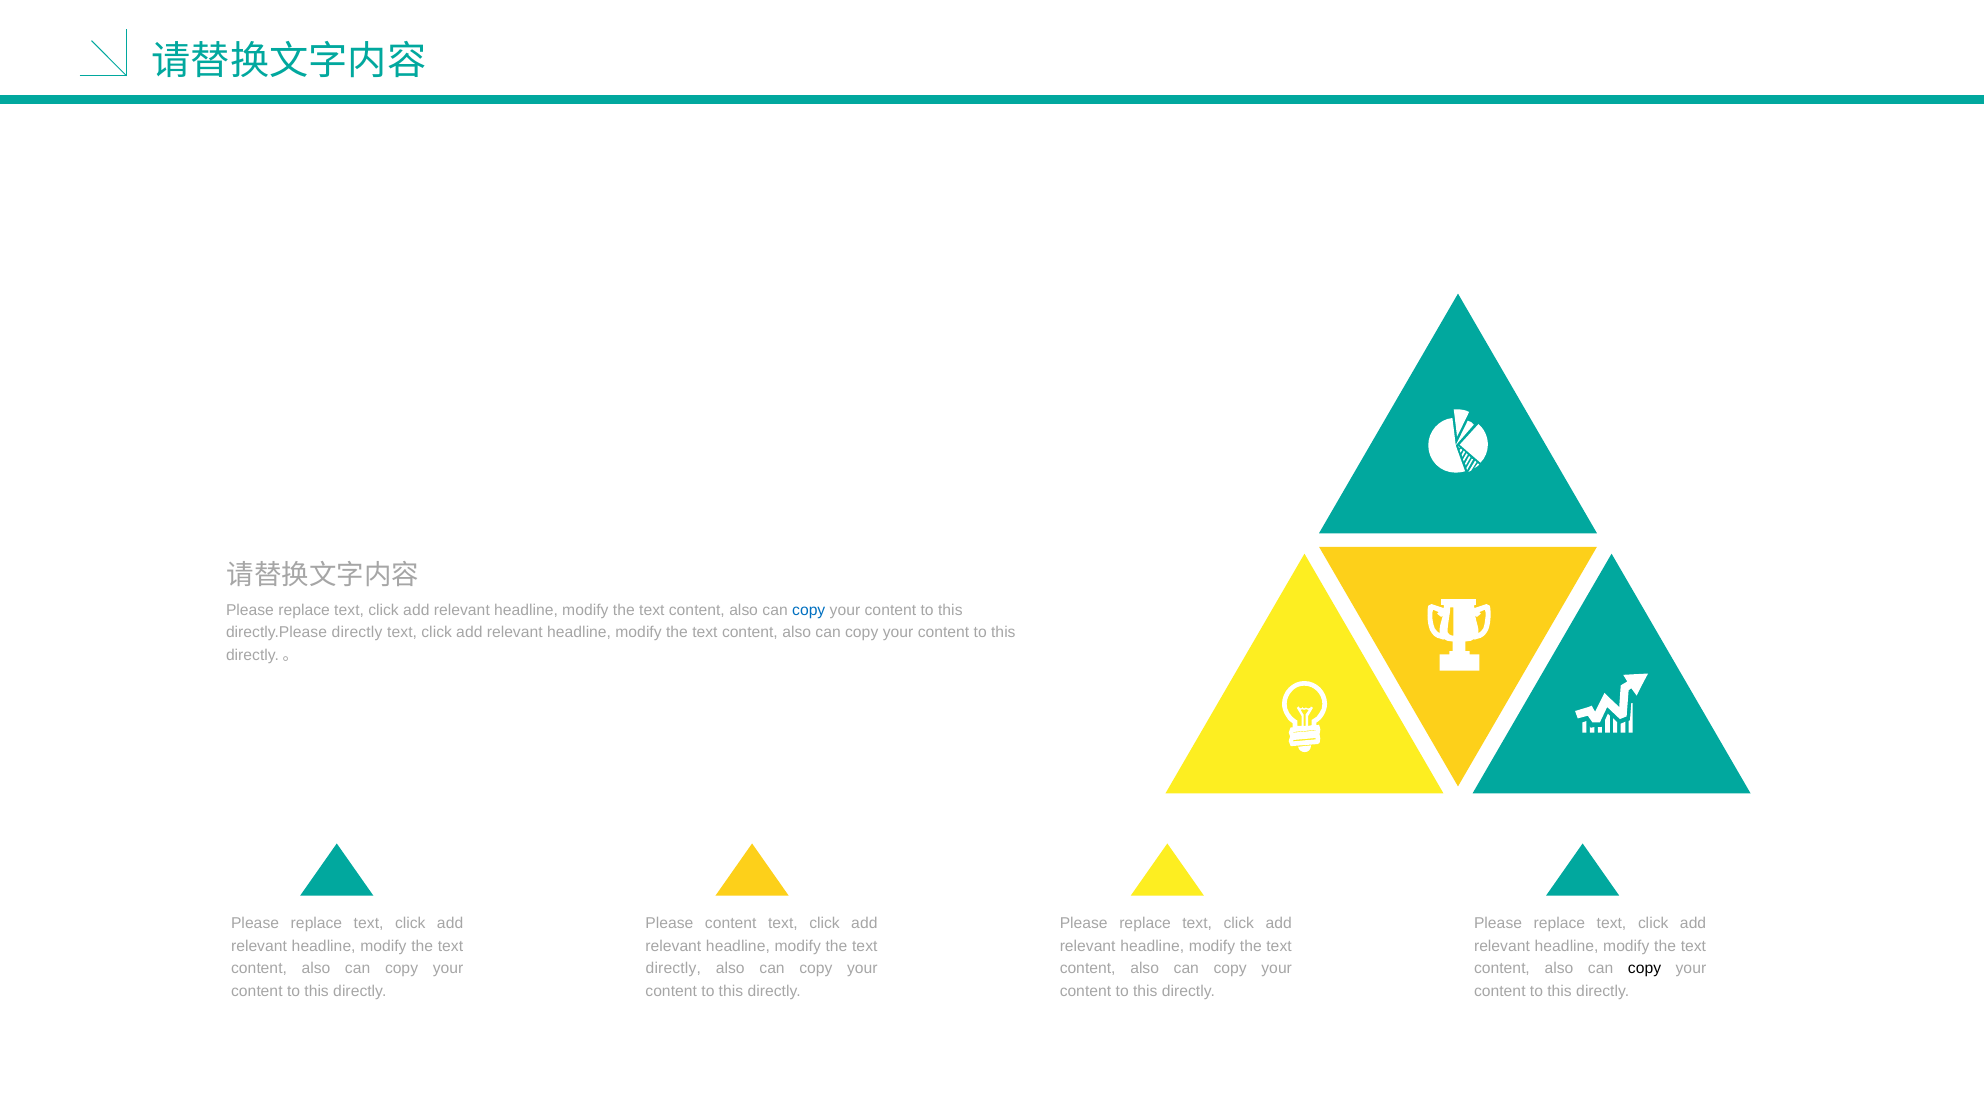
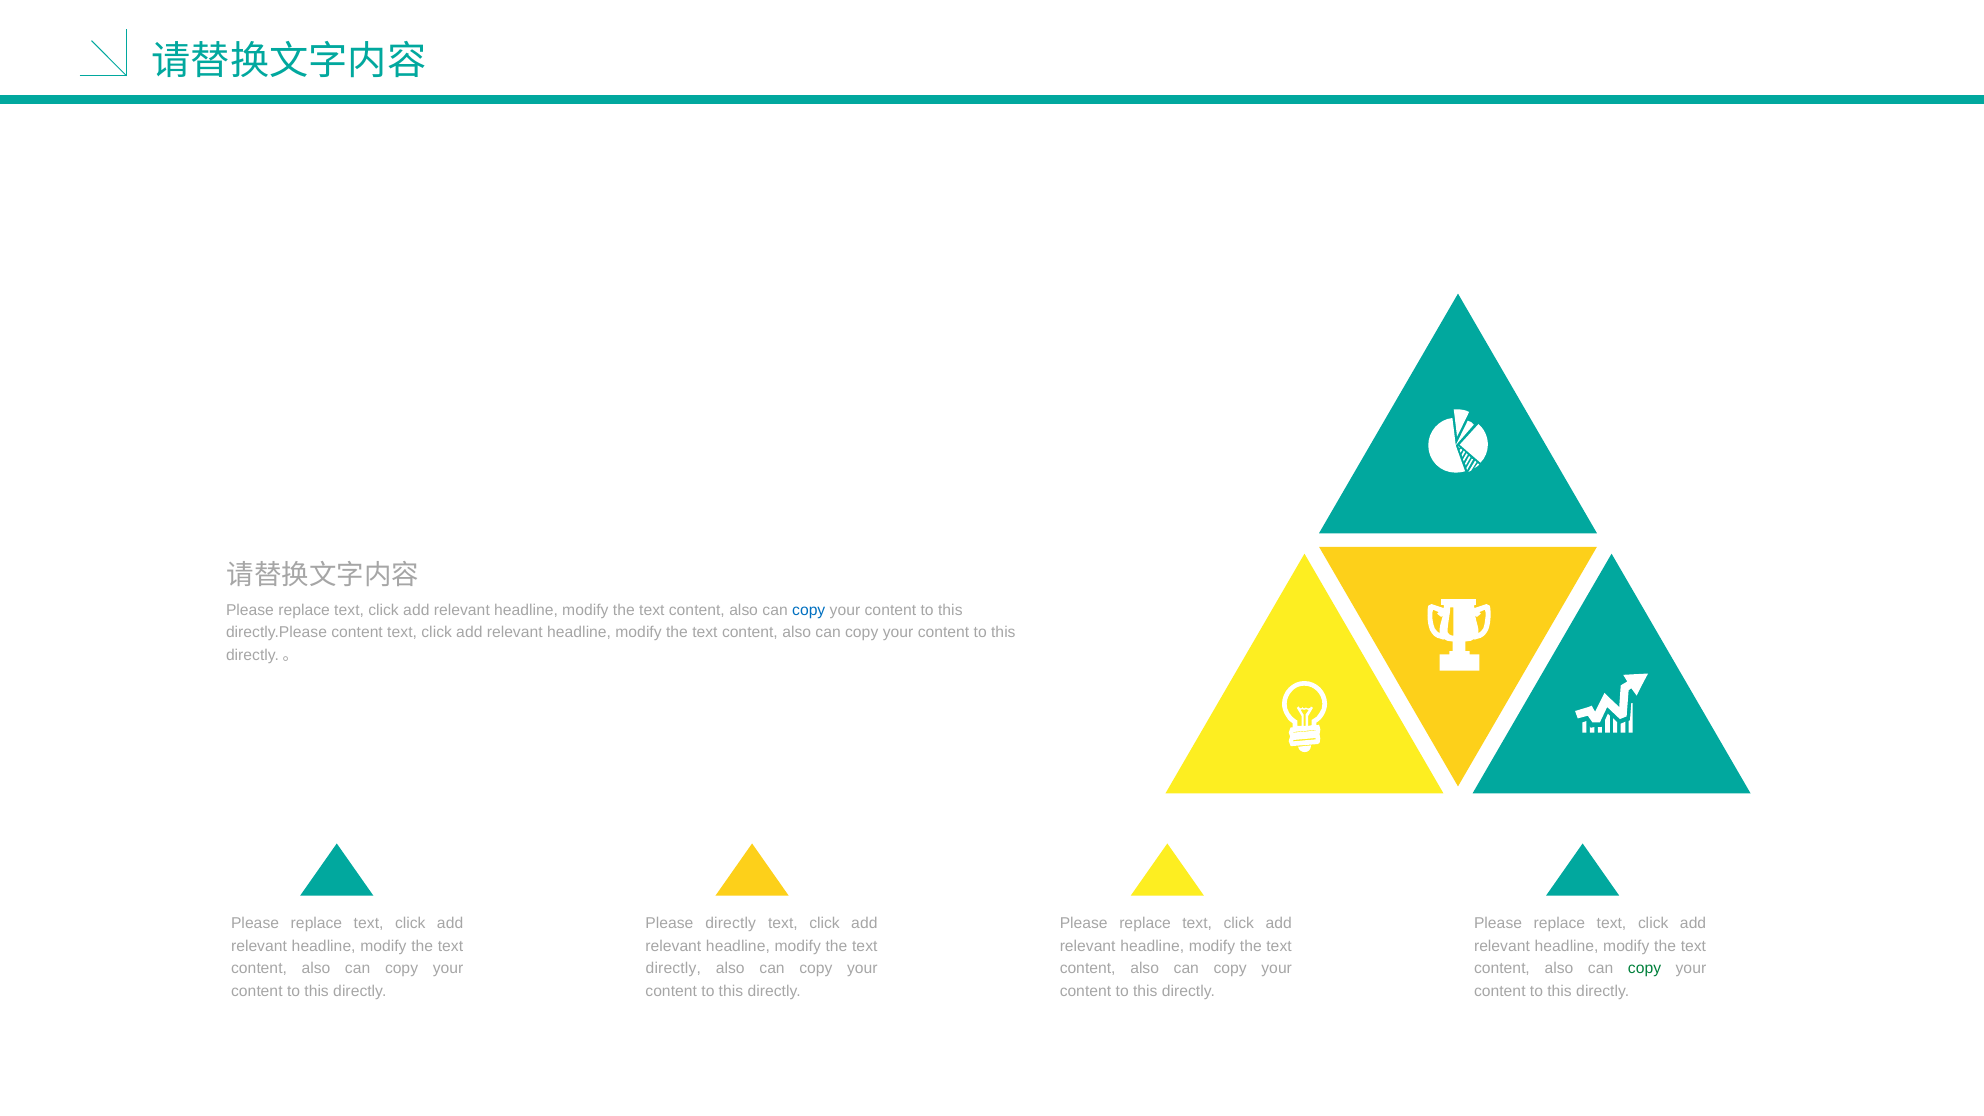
directly.Please directly: directly -> content
Please content: content -> directly
copy at (1645, 969) colour: black -> green
